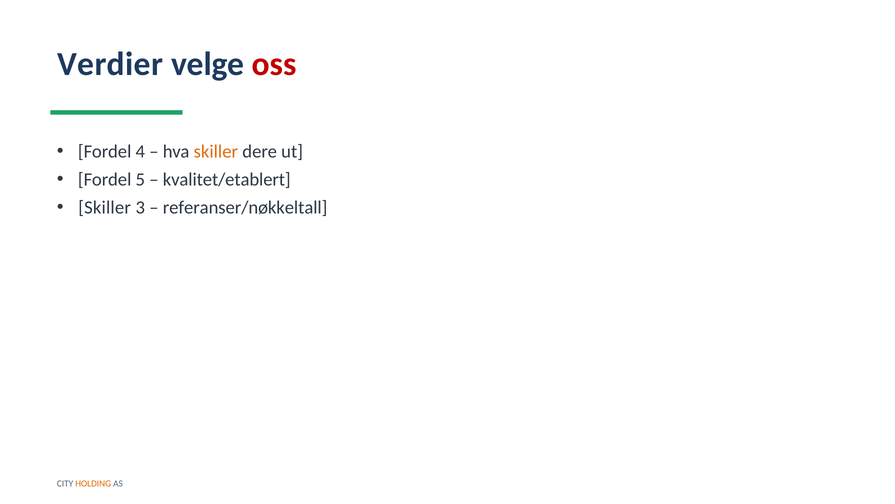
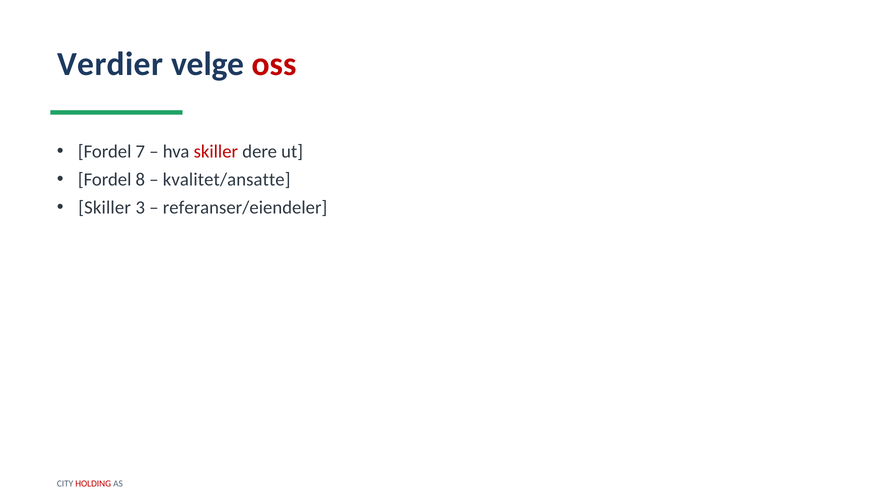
4: 4 -> 7
skiller at (216, 152) colour: orange -> red
5: 5 -> 8
kvalitet/etablert: kvalitet/etablert -> kvalitet/ansatte
referanser/nøkkeltall: referanser/nøkkeltall -> referanser/eiendeler
HOLDING colour: orange -> red
